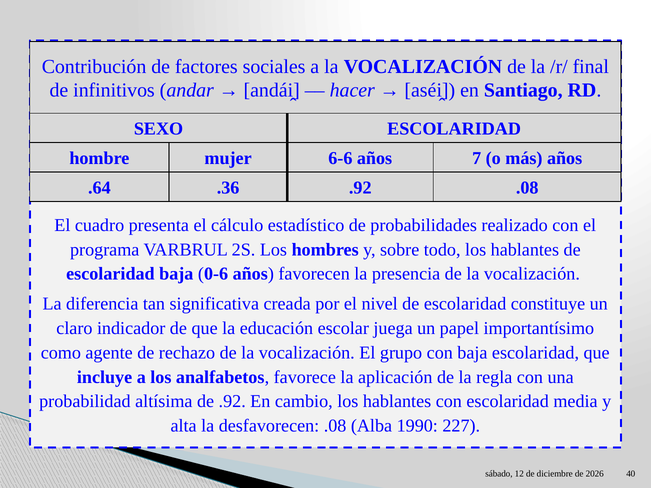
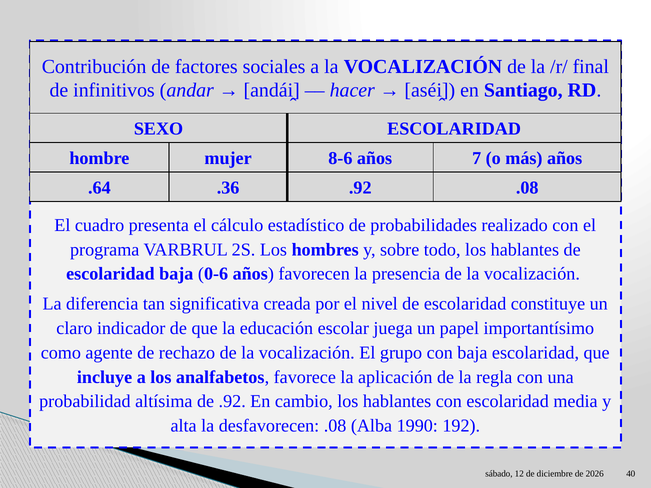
6-6: 6-6 -> 8-6
227: 227 -> 192
